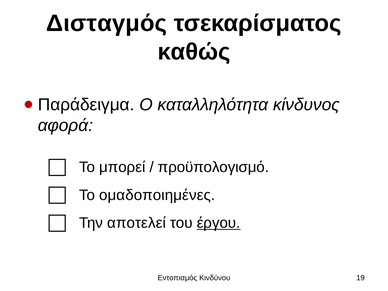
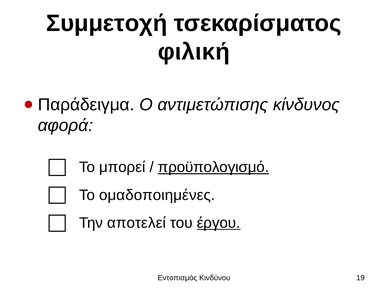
Δισταγμός: Δισταγμός -> Συμμετοχή
καθώς: καθώς -> φιλική
καταλληλότητα: καταλληλότητα -> αντιμετώπισης
προϋπολογισμό underline: none -> present
